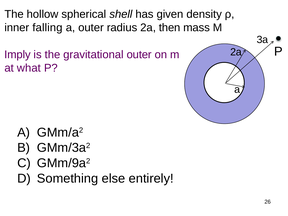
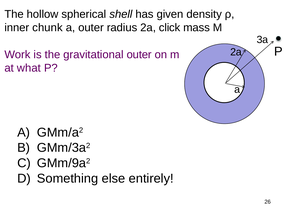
falling: falling -> chunk
then: then -> click
Imply: Imply -> Work
